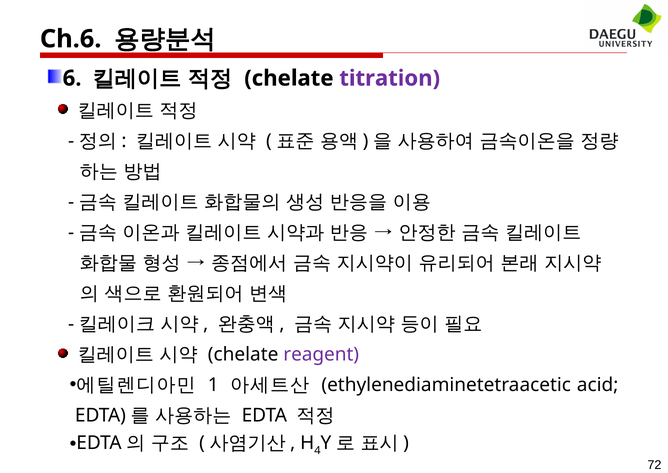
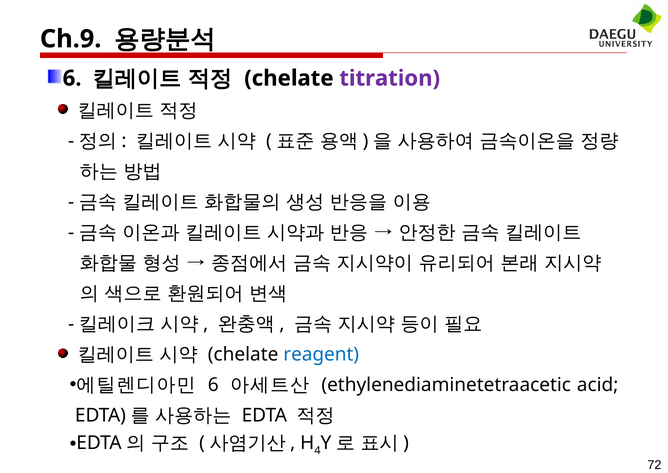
Ch.6: Ch.6 -> Ch.9
reagent colour: purple -> blue
1 at (213, 385): 1 -> 6
